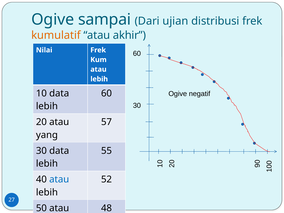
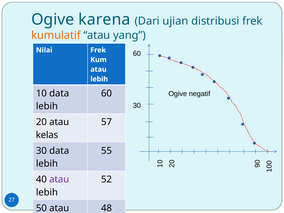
sampai: sampai -> karena
akhir: akhir -> yang
yang: yang -> kelas
atau at (59, 179) colour: blue -> purple
